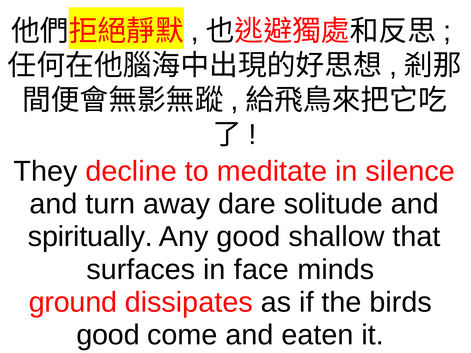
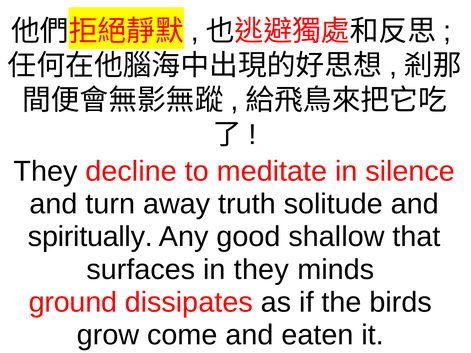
dare: dare -> truth
in face: face -> they
good at (108, 335): good -> grow
